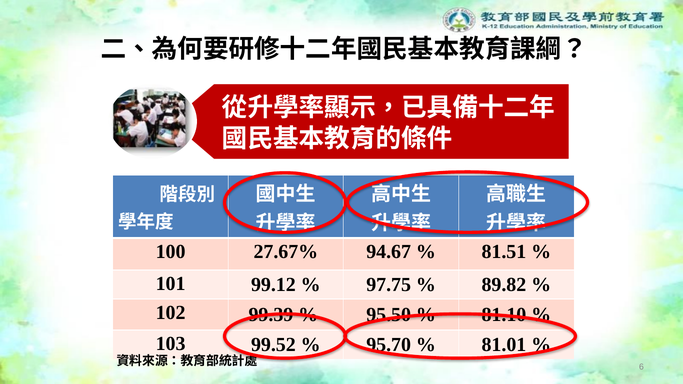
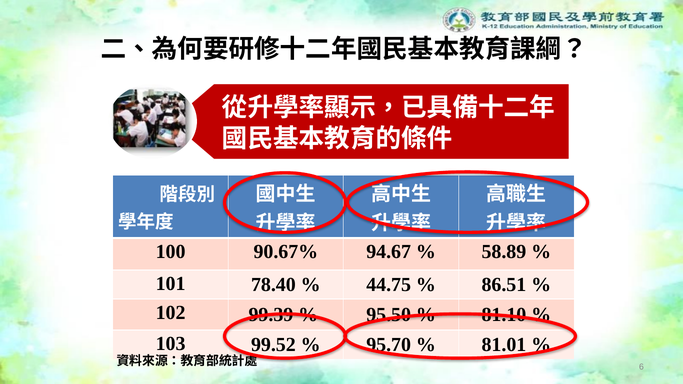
27.67%: 27.67% -> 90.67%
81.51: 81.51 -> 58.89
99.12: 99.12 -> 78.40
97.75: 97.75 -> 44.75
89.82: 89.82 -> 86.51
